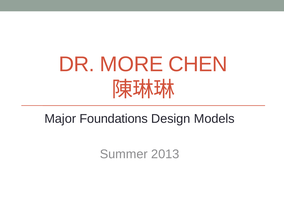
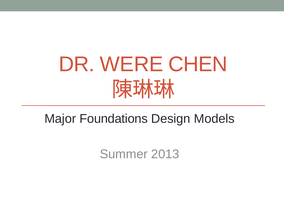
MORE: MORE -> WERE
